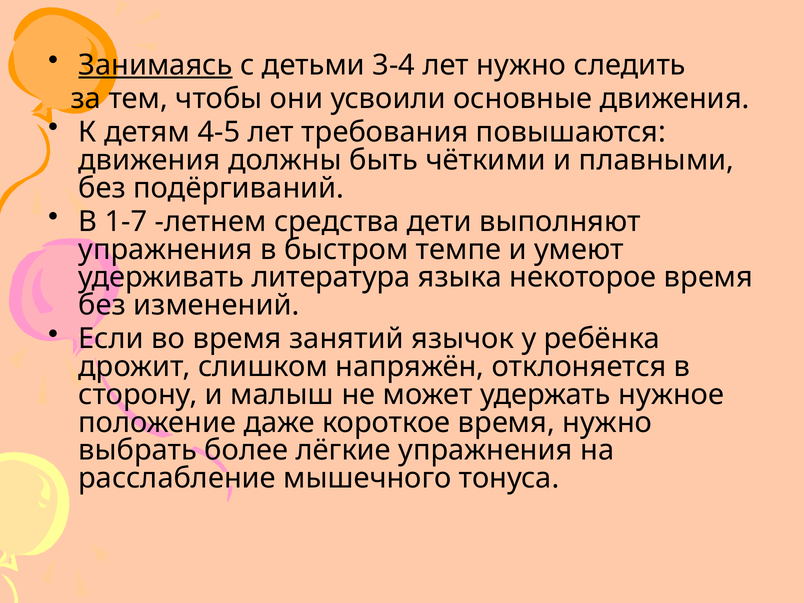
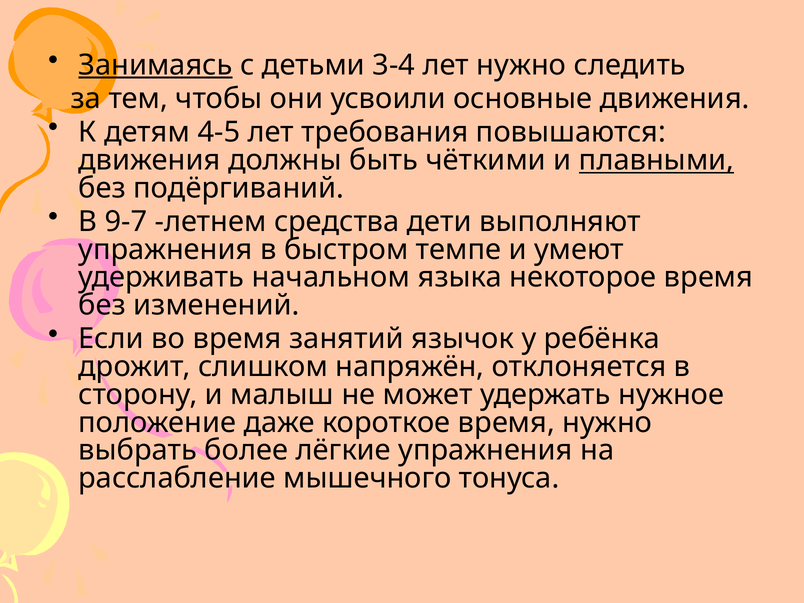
плавными underline: none -> present
1-7: 1-7 -> 9-7
литература: литература -> начальном
